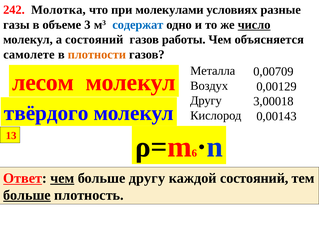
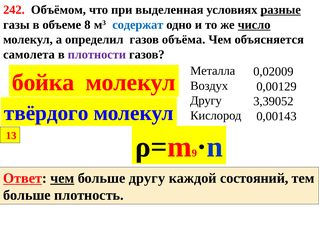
Молотка: Молотка -> Объёмом
молекулами: молекулами -> выделенная
разные underline: none -> present
3: 3 -> 8
а состояний: состояний -> определил
работы: работы -> объёма
самолете: самолете -> самолета
плотности colour: orange -> purple
0,00709: 0,00709 -> 0,02009
лесом: лесом -> бойка
3,00018: 3,00018 -> 3,39052
6: 6 -> 9
больше at (27, 195) underline: present -> none
